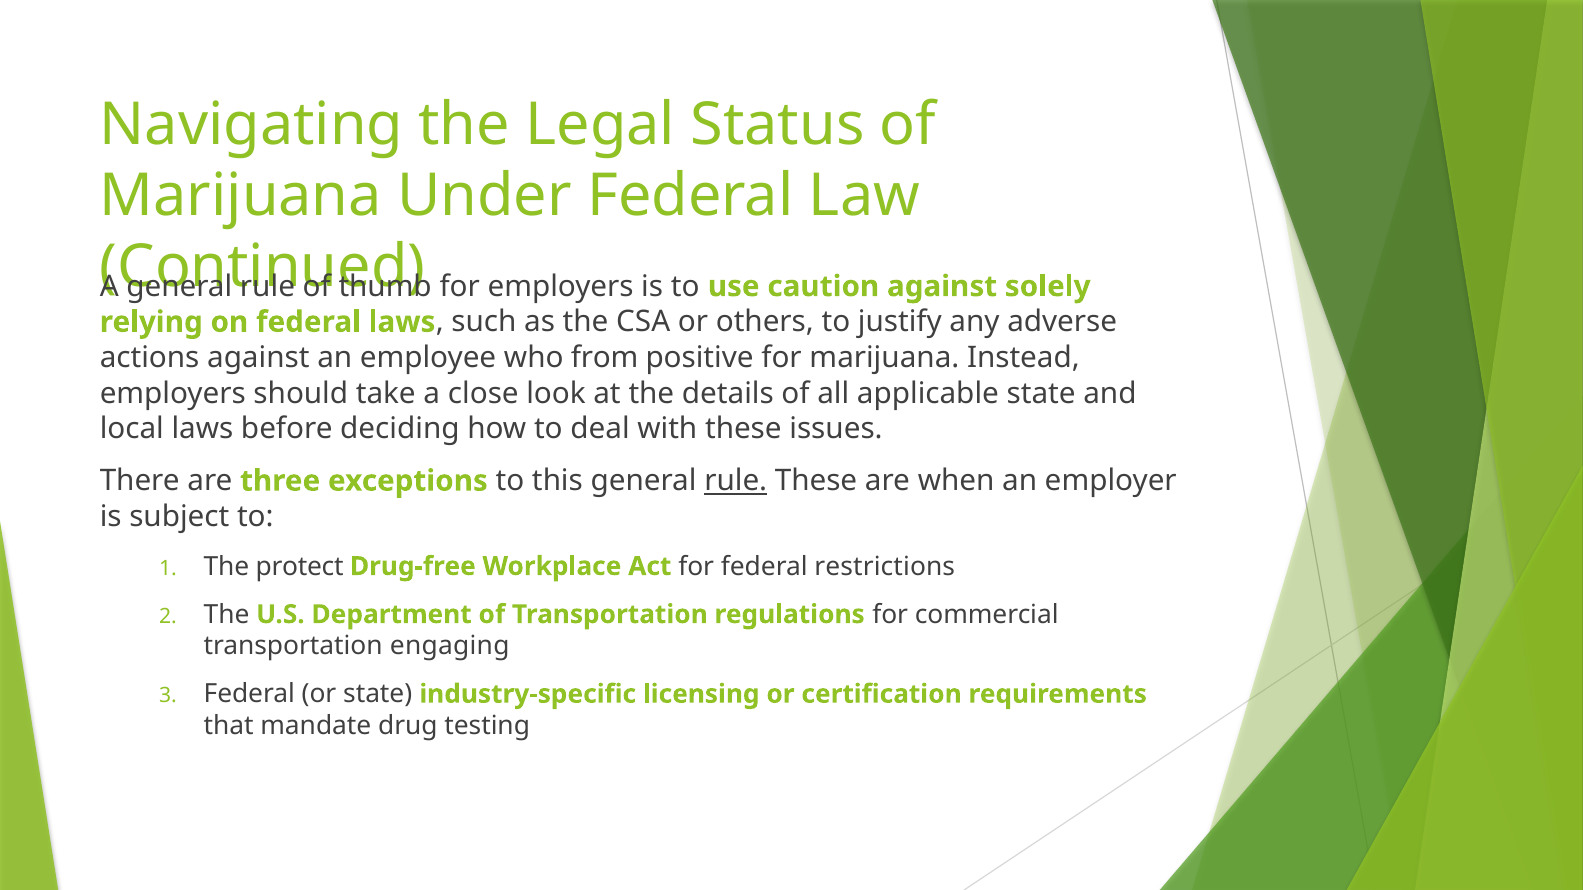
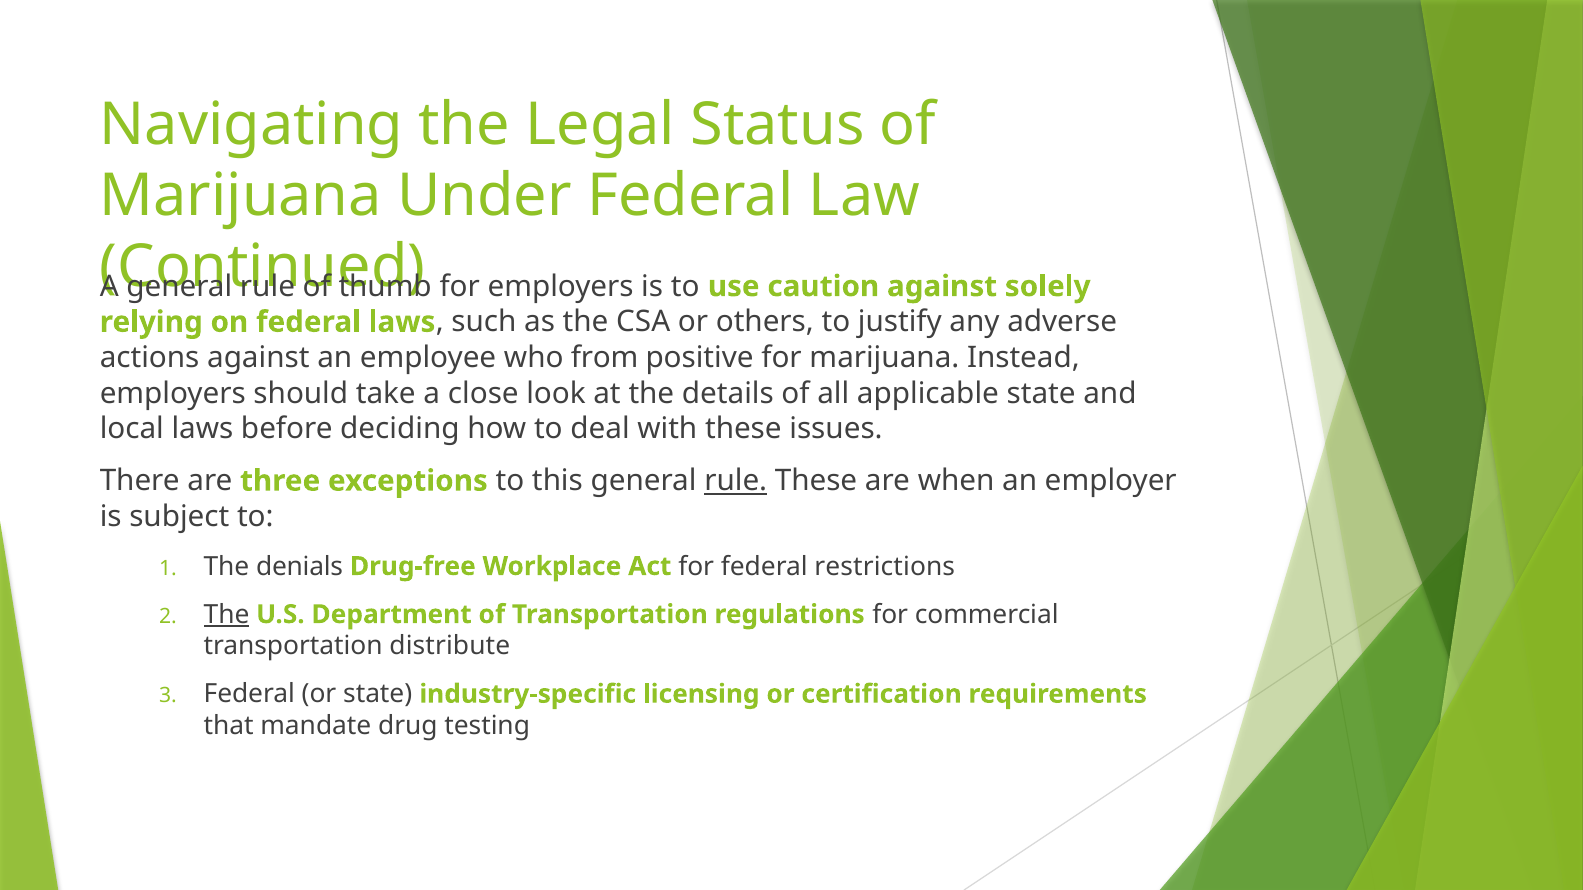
protect: protect -> denials
The at (227, 615) underline: none -> present
engaging: engaging -> distribute
